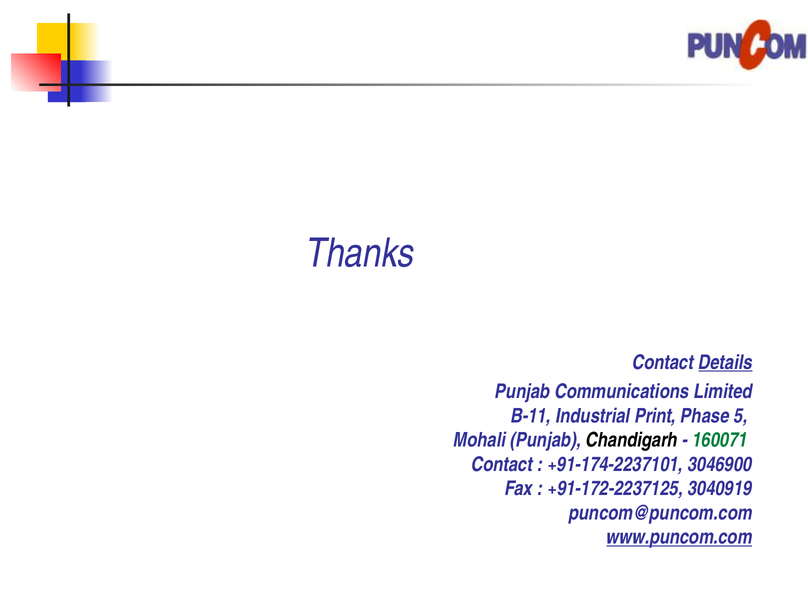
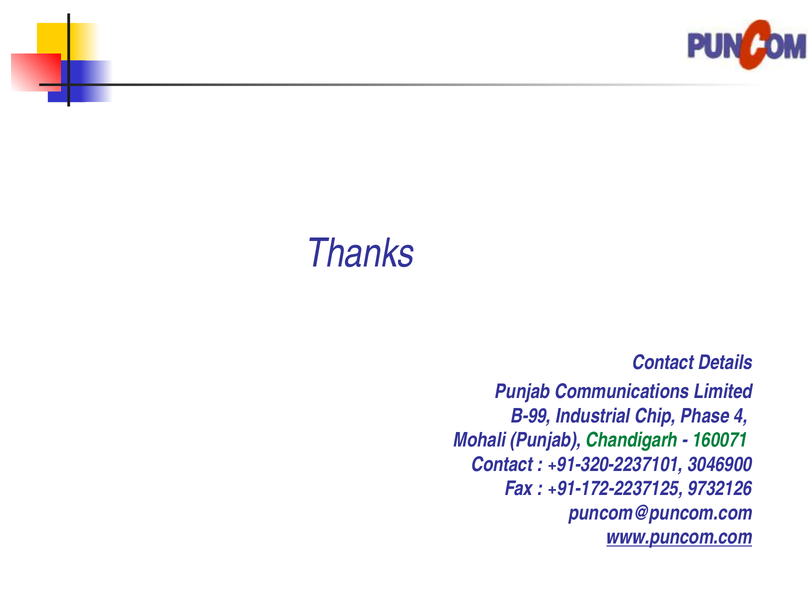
Details underline: present -> none
B-11: B-11 -> B-99
Print: Print -> Chip
5: 5 -> 4
Chandigarh colour: black -> green
+91-174-2237101: +91-174-2237101 -> +91-320-2237101
3040919: 3040919 -> 9732126
